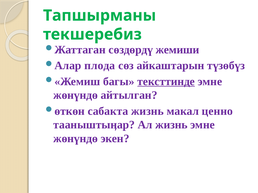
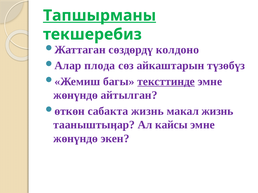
Тапшырманы underline: none -> present
жемиши: жемиши -> колдоно
макал ценно: ценно -> жизнь
Ал жизнь: жизнь -> кайсы
